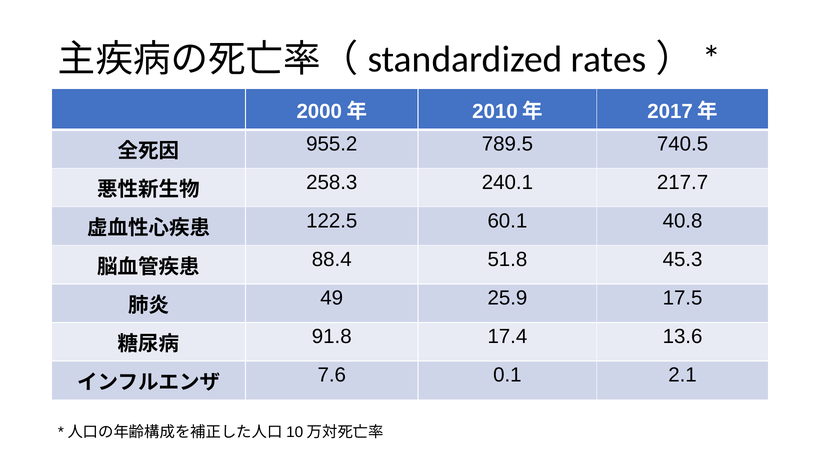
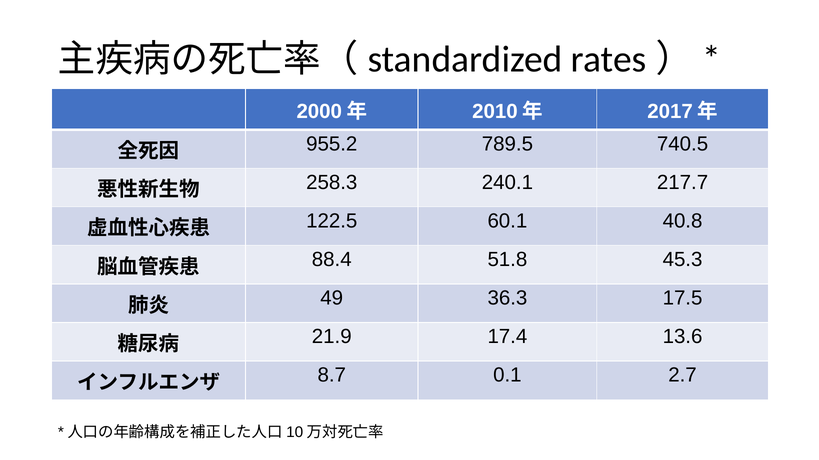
25.9: 25.9 -> 36.3
91.8: 91.8 -> 21.9
7.6: 7.6 -> 8.7
2.1: 2.1 -> 2.7
